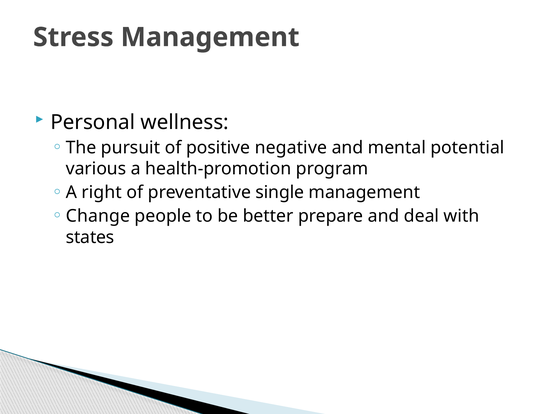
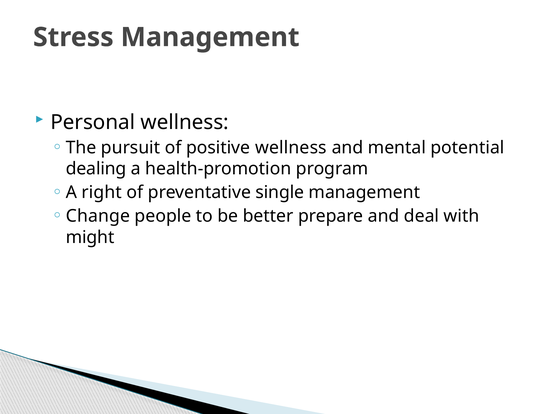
positive negative: negative -> wellness
various: various -> dealing
states: states -> might
